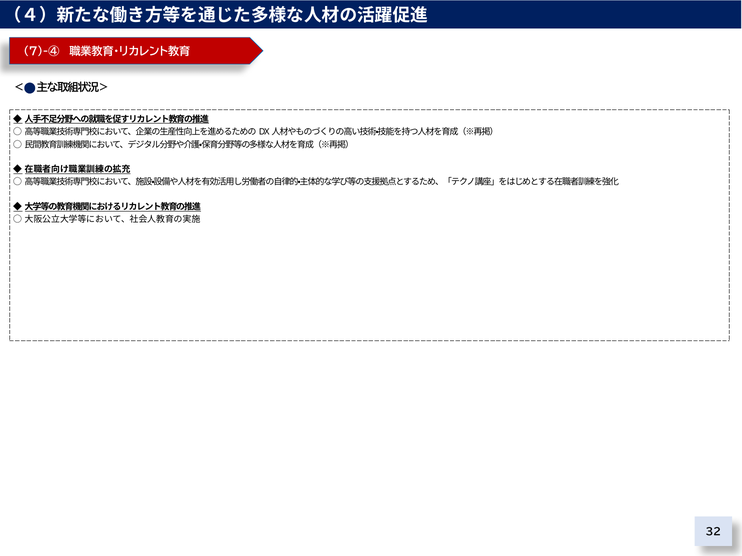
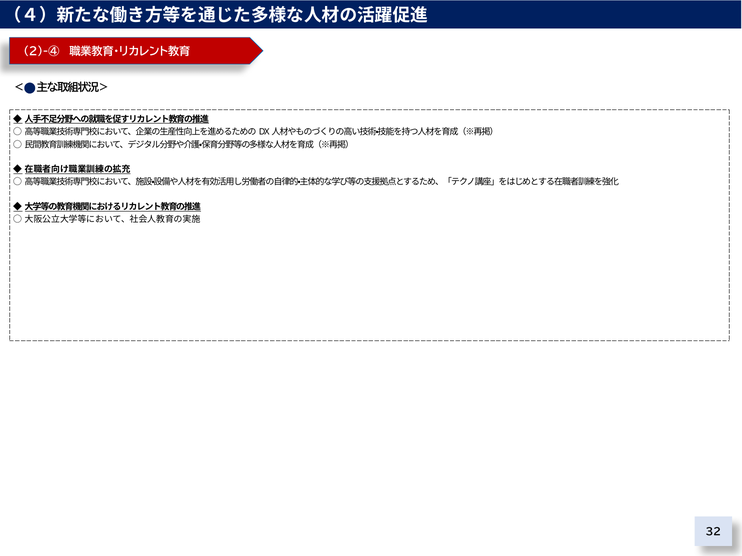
7)-④: 7)-④ -> 2)-④
